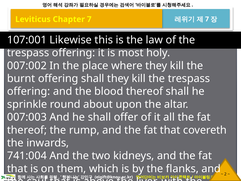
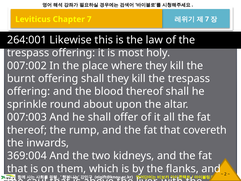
107:001: 107:001 -> 264:001
741:004: 741:004 -> 369:004
